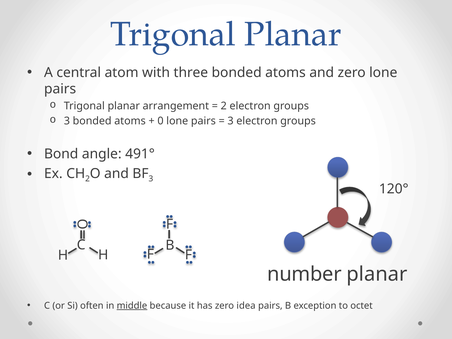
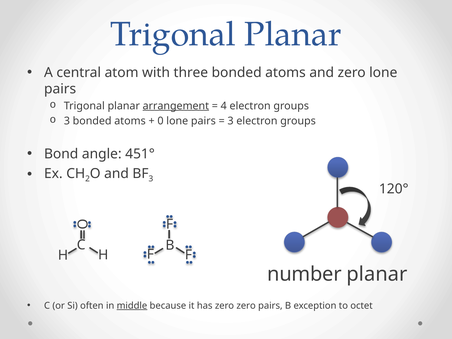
arrangement underline: none -> present
2 at (224, 106): 2 -> 4
491°: 491° -> 451°
zero idea: idea -> zero
